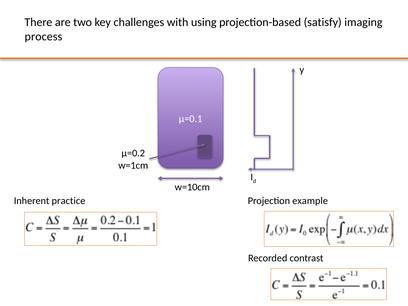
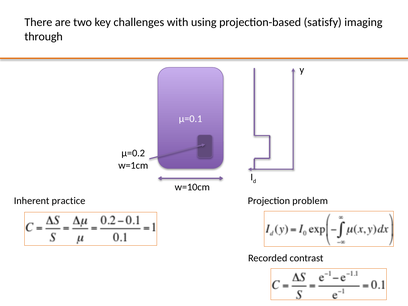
process: process -> through
example: example -> problem
